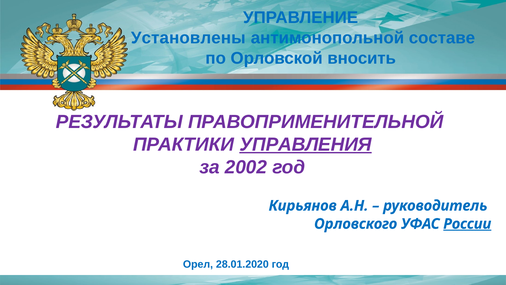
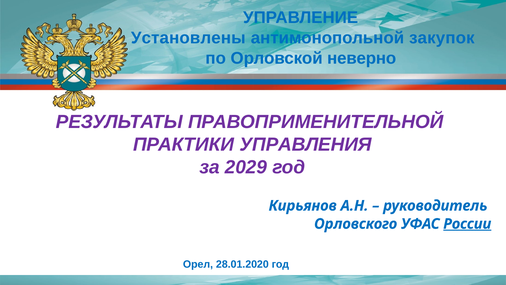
составе: составе -> закупок
вносить: вносить -> неверно
УПРАВЛЕНИЯ underline: present -> none
2002: 2002 -> 2029
